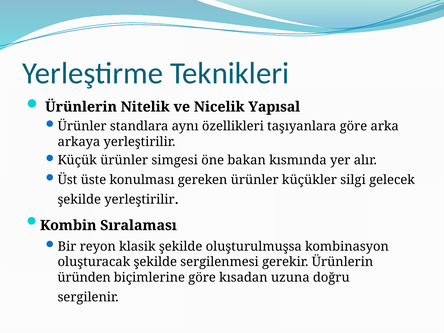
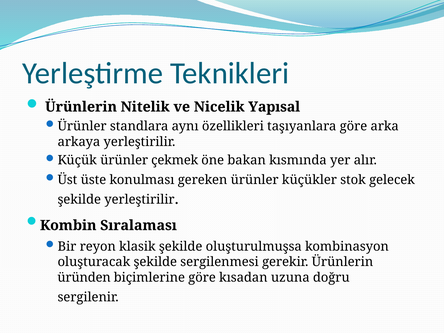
simgesi: simgesi -> çekmek
silgi: silgi -> stok
